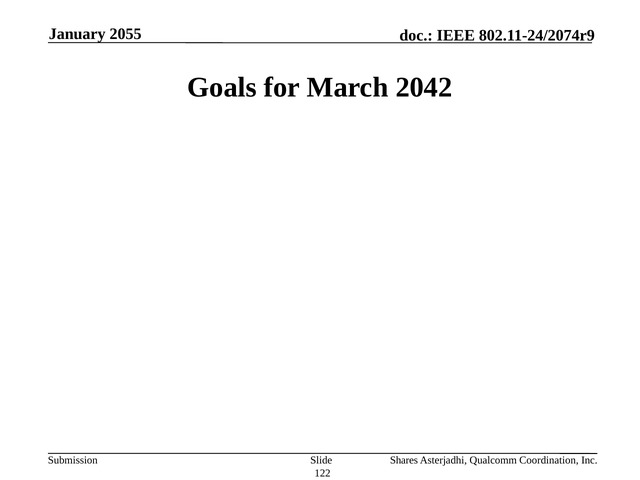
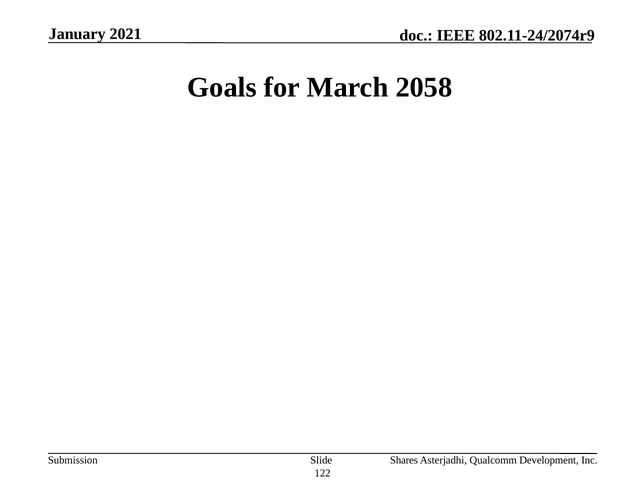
2055: 2055 -> 2021
2042: 2042 -> 2058
Coordination: Coordination -> Development
